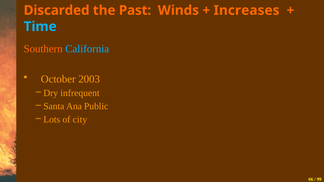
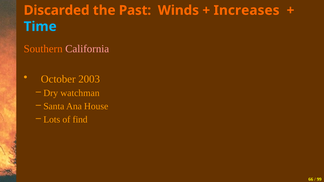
California colour: light blue -> pink
infrequent: infrequent -> watchman
Public: Public -> House
city: city -> find
